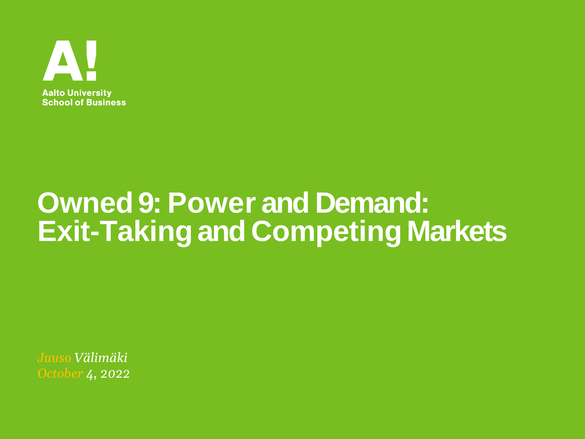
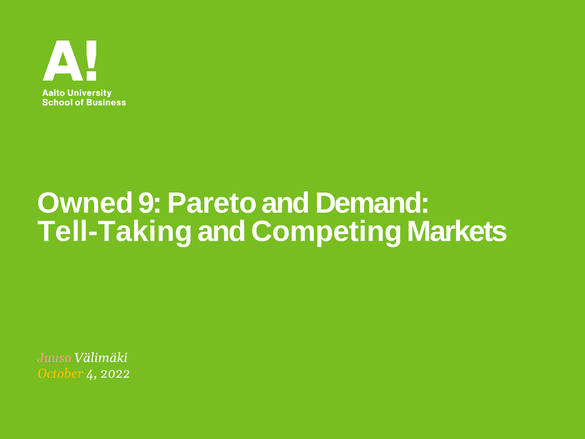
Power: Power -> Pareto
Exit-Taking: Exit-Taking -> Tell-Taking
Juuso colour: yellow -> pink
